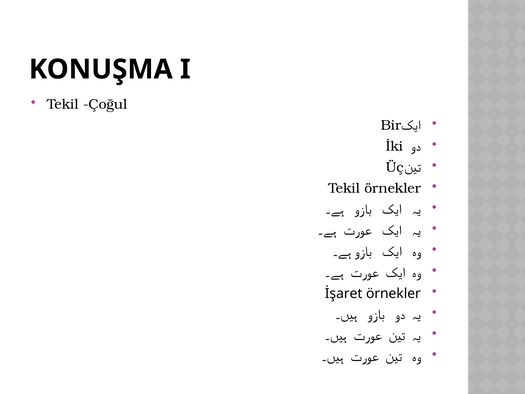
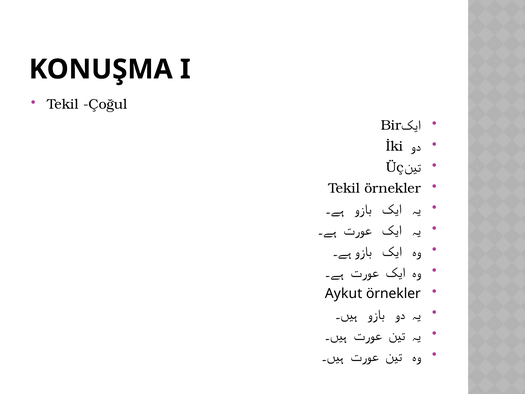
İşaret: İşaret -> Aykut
